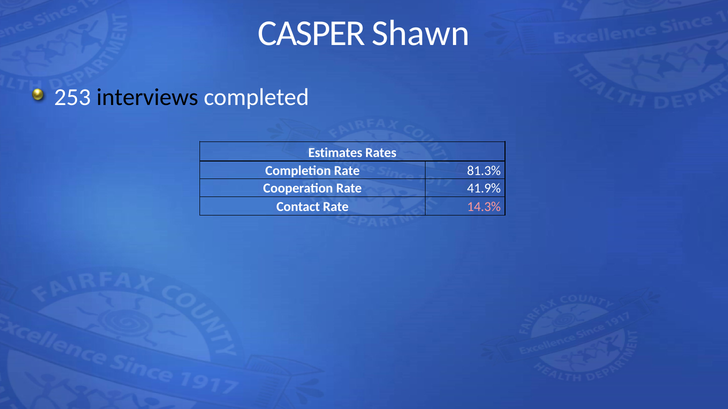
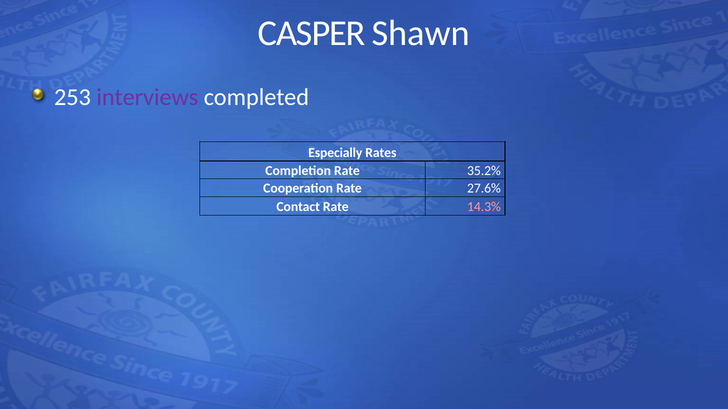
interviews colour: black -> purple
Estimates: Estimates -> Especially
81.3%: 81.3% -> 35.2%
41.9%: 41.9% -> 27.6%
